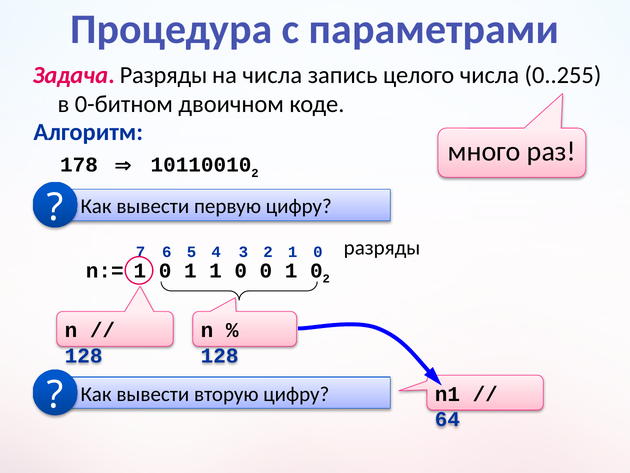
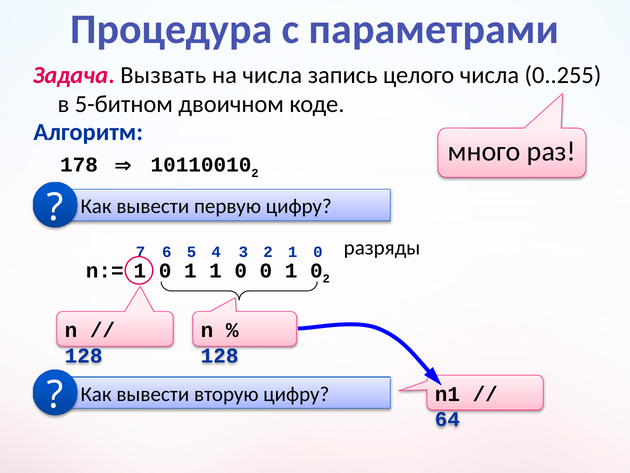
Задача Разряды: Разряды -> Вызвать
0-битном: 0-битном -> 5-битном
